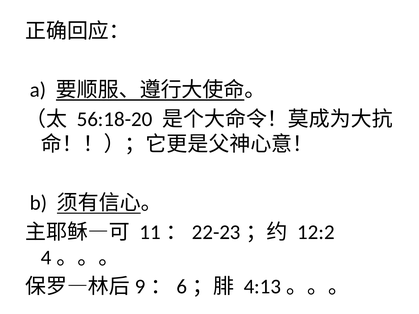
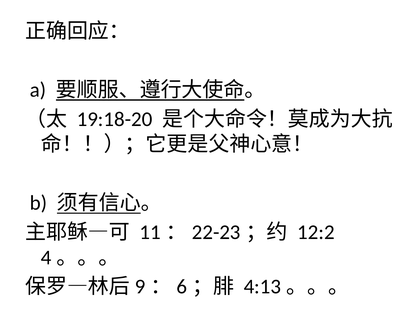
56:18-20: 56:18-20 -> 19:18-20
